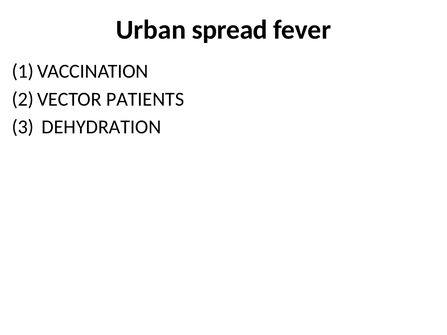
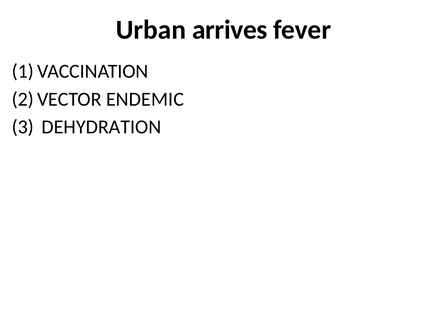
spread: spread -> arrives
PATIENTS: PATIENTS -> ENDEMIC
